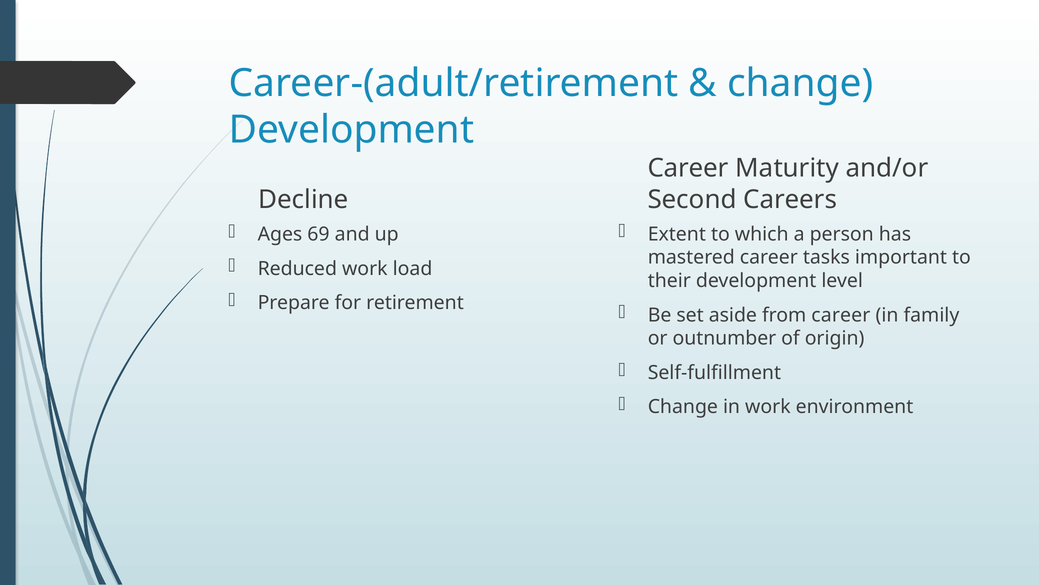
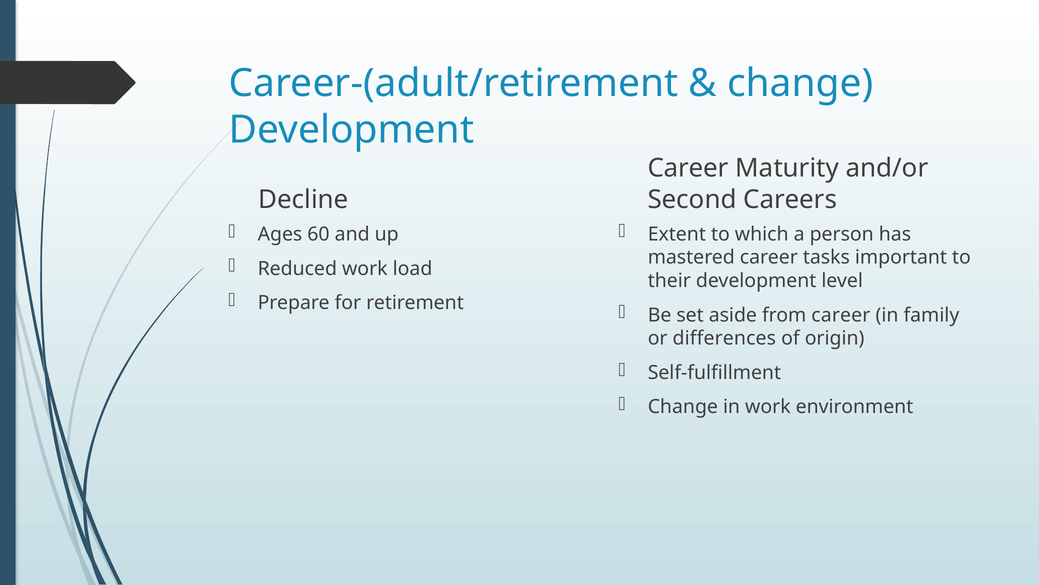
69: 69 -> 60
outnumber: outnumber -> differences
